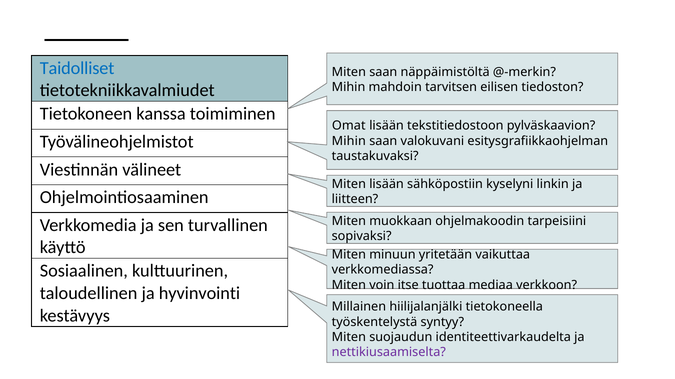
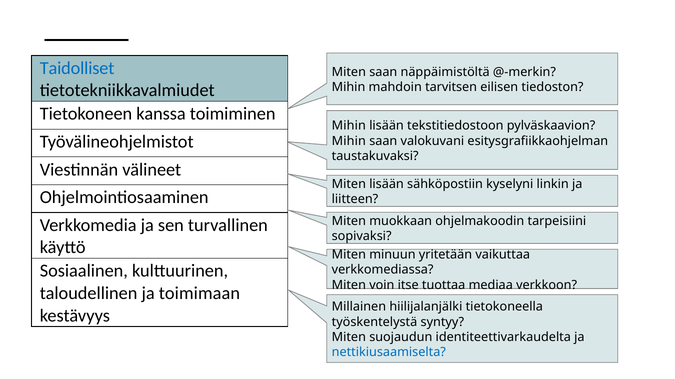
Omat at (349, 126): Omat -> Mihin
hyvinvointi: hyvinvointi -> toimimaan
nettikiusaamiselta colour: purple -> blue
